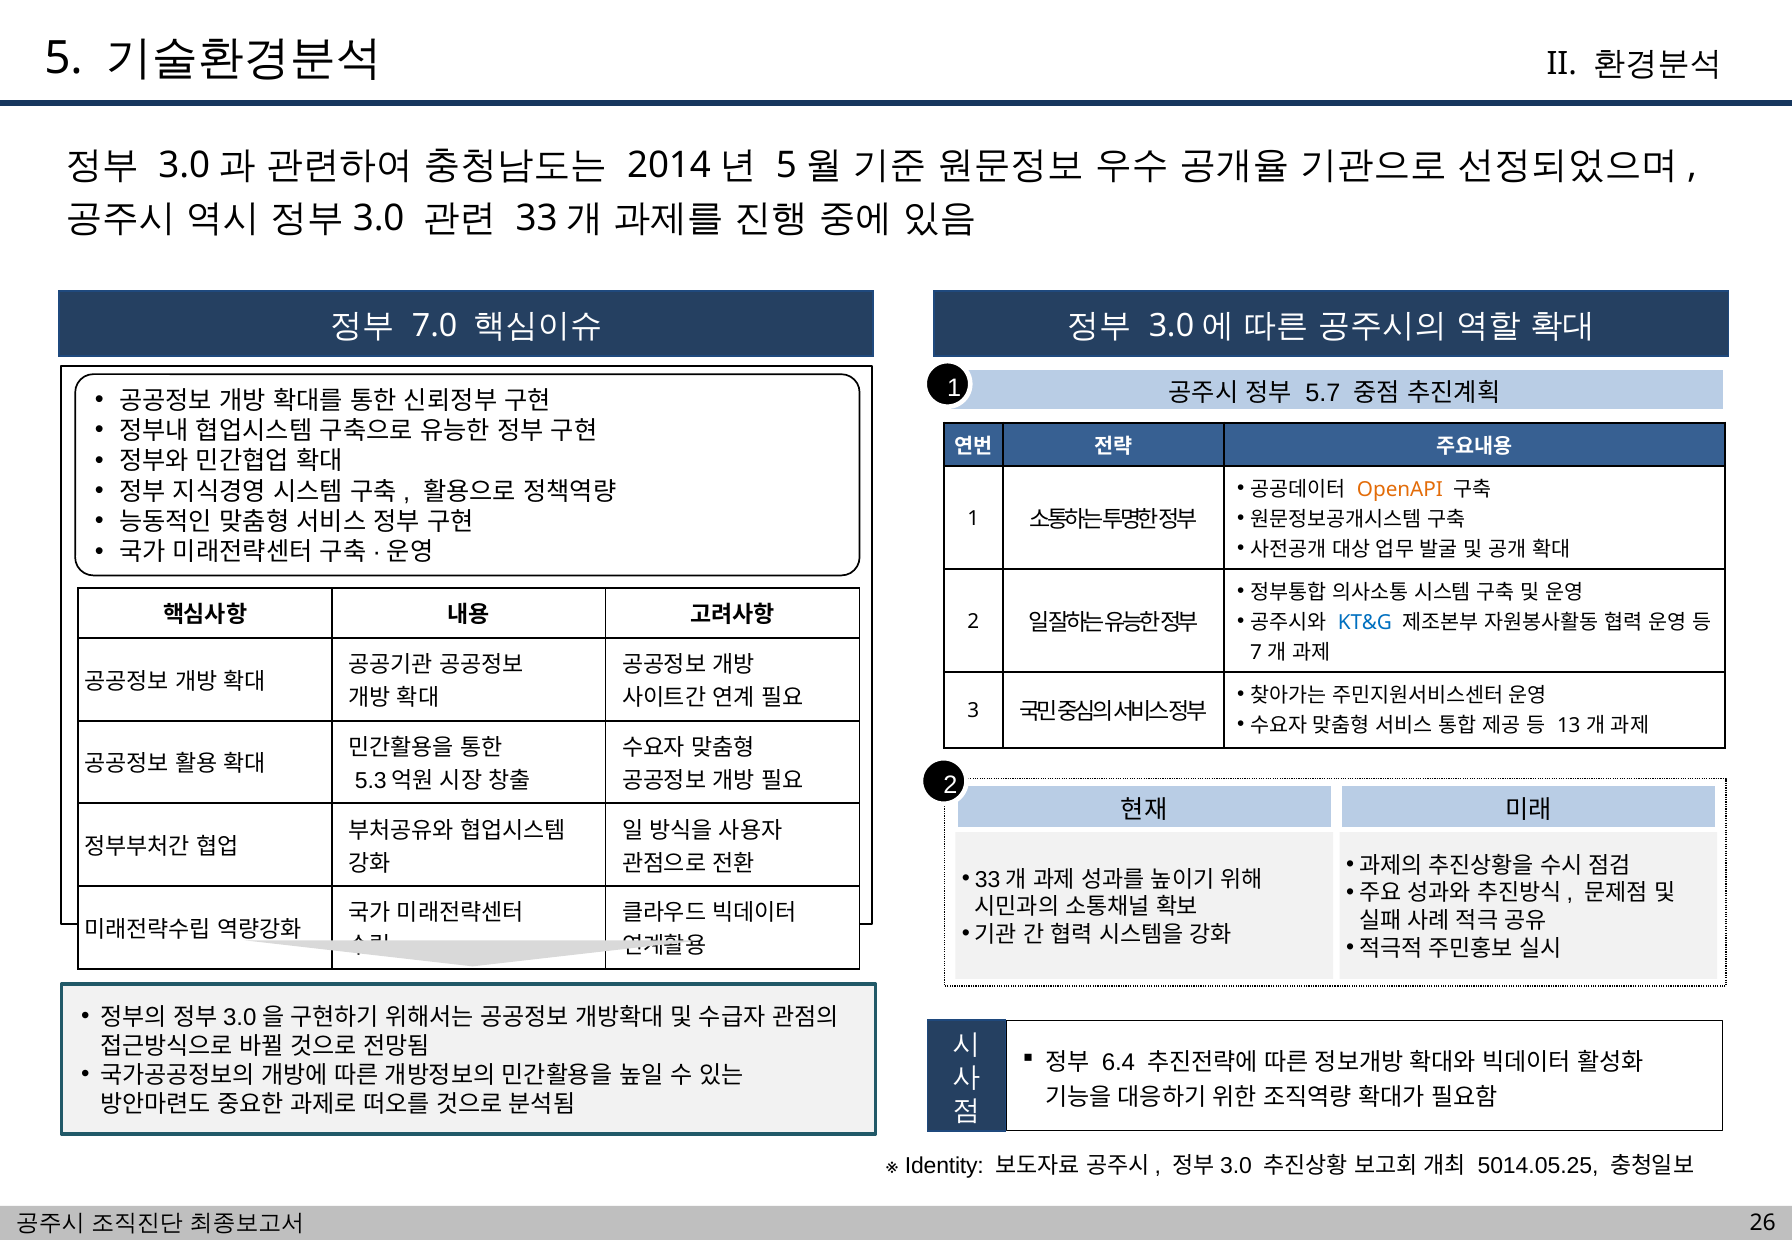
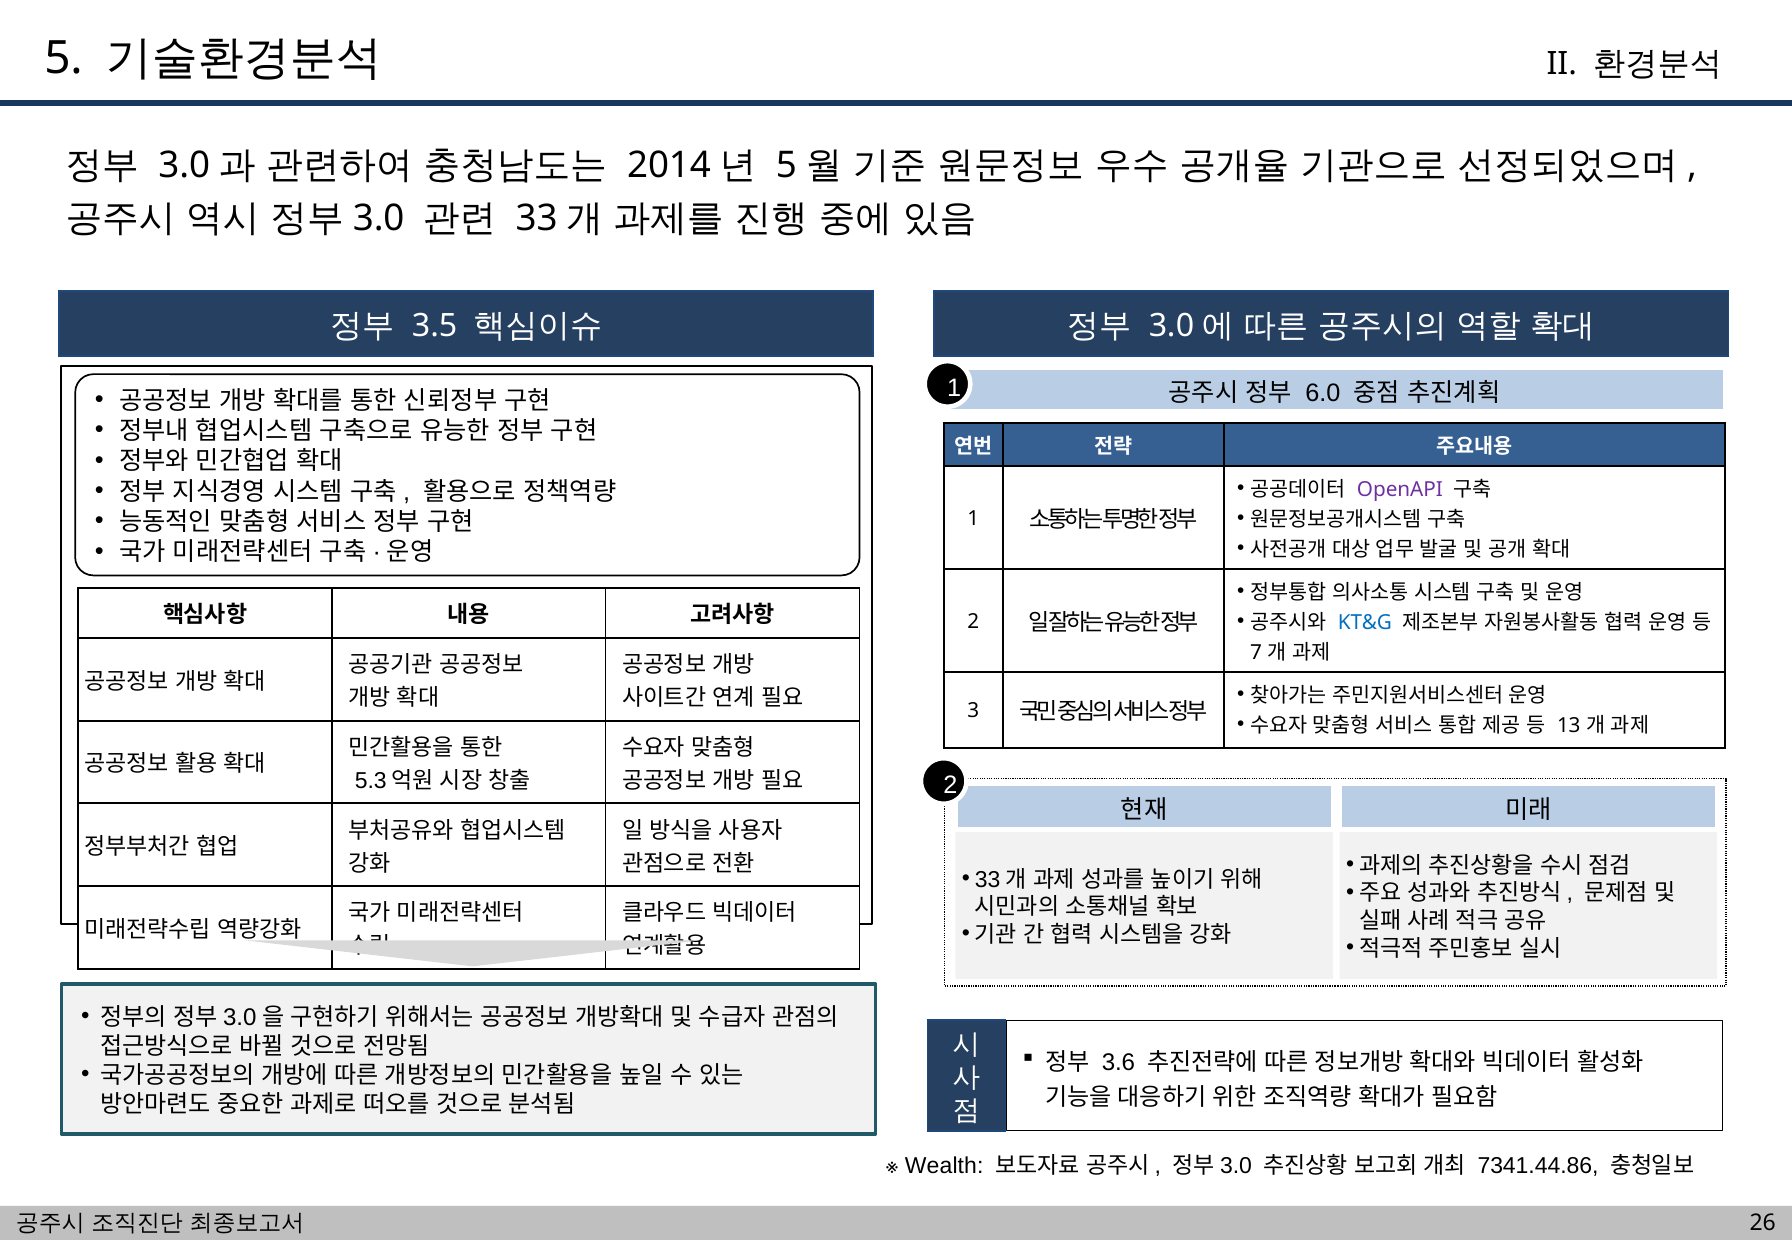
7.0: 7.0 -> 3.5
5.7: 5.7 -> 6.0
OpenAPI colour: orange -> purple
6.4: 6.4 -> 3.6
Identity: Identity -> Wealth
5014.05.25: 5014.05.25 -> 7341.44.86
